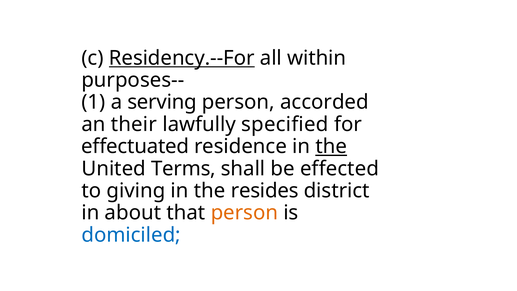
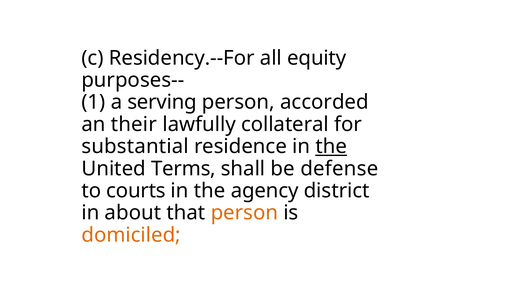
Residency.--For underline: present -> none
within: within -> equity
specified: specified -> collateral
effectuated: effectuated -> substantial
effected: effected -> defense
giving: giving -> courts
resides: resides -> agency
domiciled colour: blue -> orange
